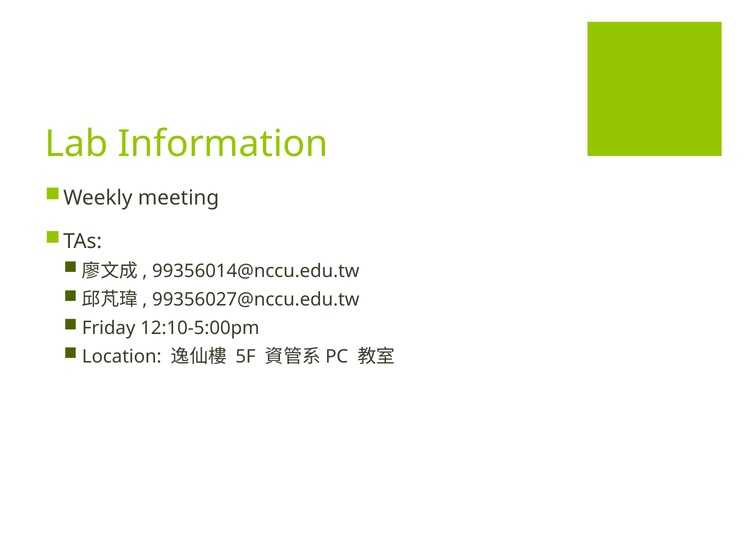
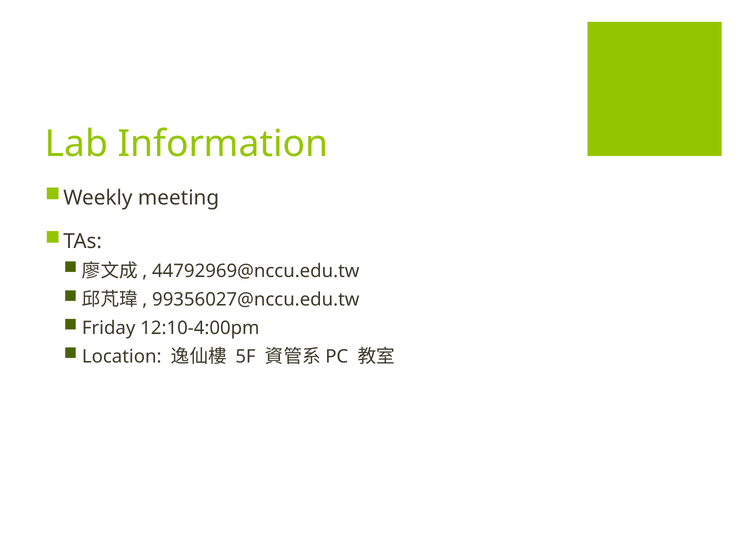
99356014@nccu.edu.tw: 99356014@nccu.edu.tw -> 44792969@nccu.edu.tw
12:10-5:00pm: 12:10-5:00pm -> 12:10-4:00pm
